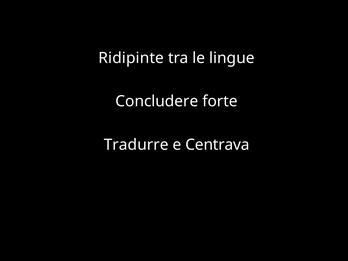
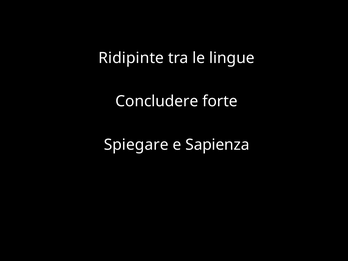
Tradurre: Tradurre -> Spiegare
Centrava: Centrava -> Sapienza
